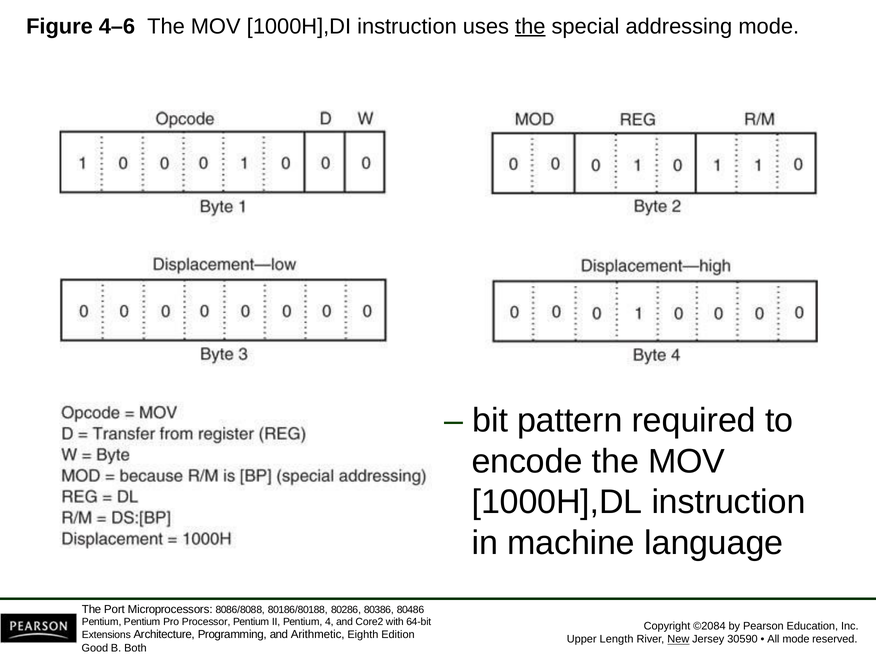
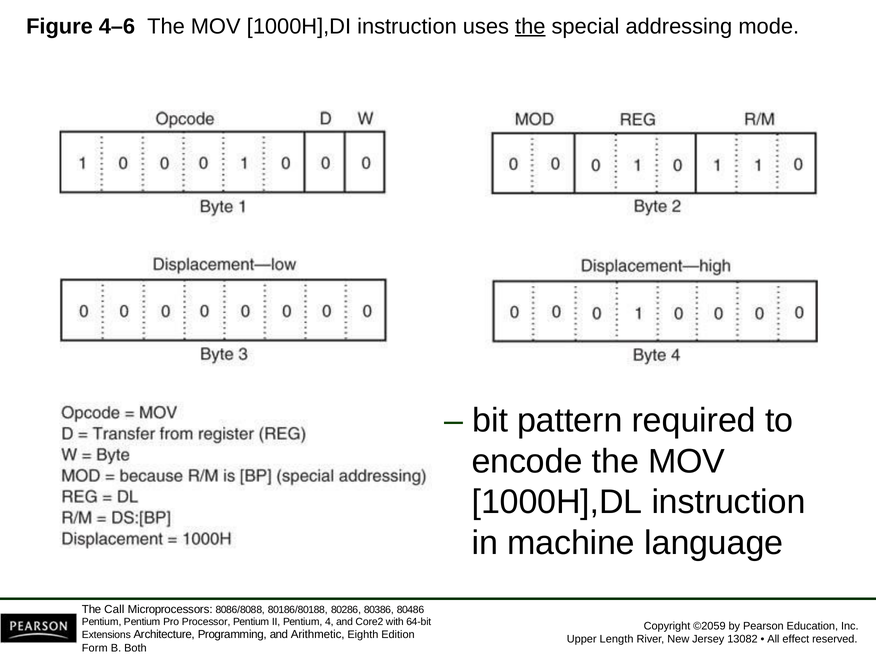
Port: Port -> Call
©2084: ©2084 -> ©2059
New underline: present -> none
30590: 30590 -> 13082
All mode: mode -> effect
Good: Good -> Form
